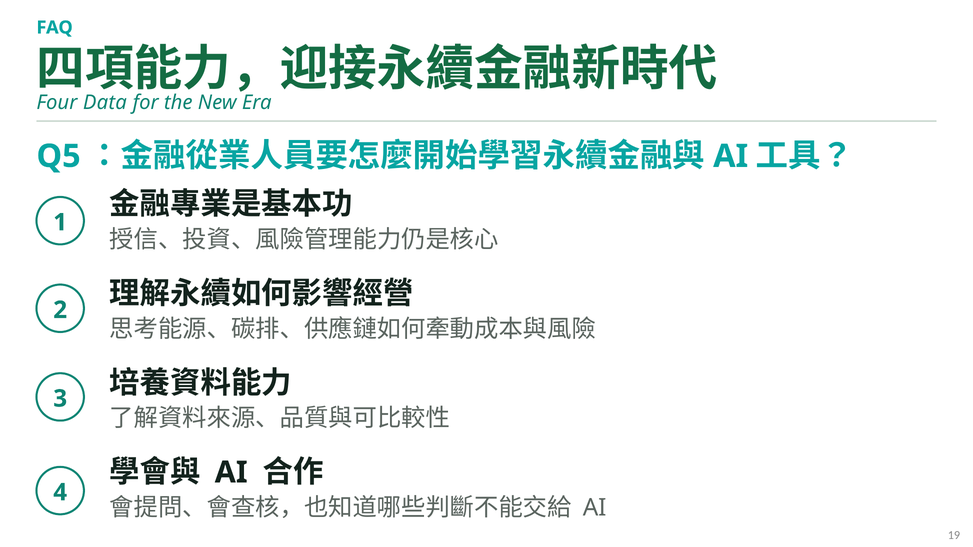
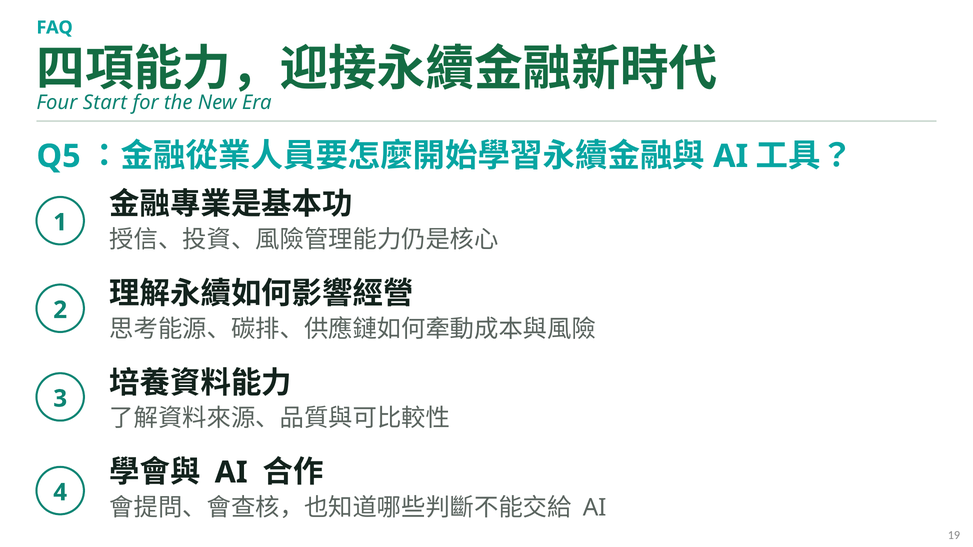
Data: Data -> Start
